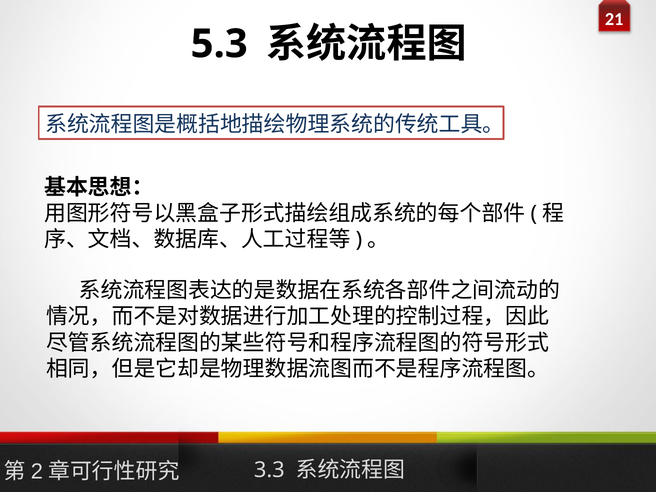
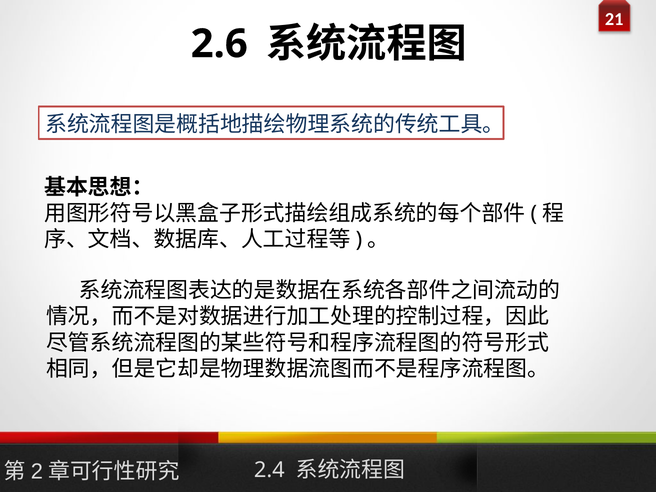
5.3: 5.3 -> 2.6
3.3: 3.3 -> 2.4
